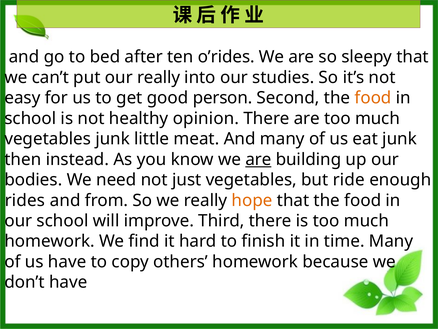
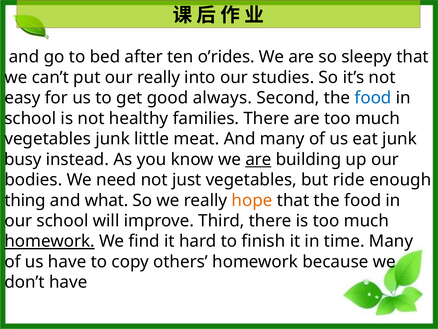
person: person -> always
food at (373, 98) colour: orange -> blue
opinion: opinion -> families
then: then -> busy
rides: rides -> thing
from: from -> what
homework at (50, 241) underline: none -> present
